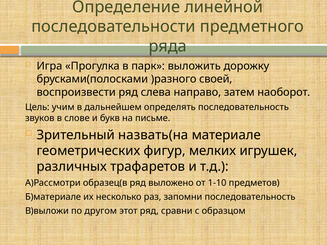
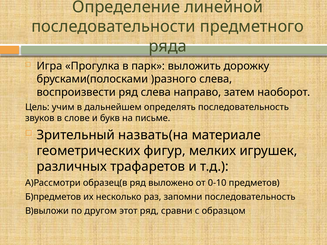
)разного своей: своей -> слева
1-10: 1-10 -> 0-10
Б)материале: Б)материале -> Б)предметов
